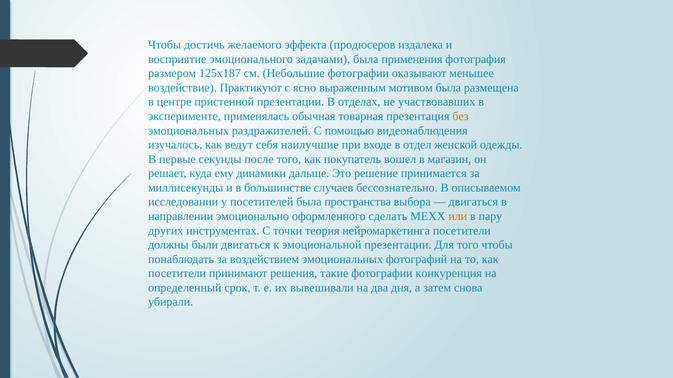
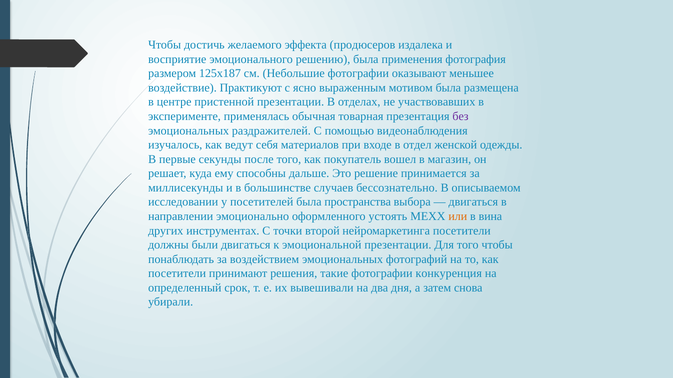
задачами: задачами -> решению
без colour: orange -> purple
наилучшие: наилучшие -> материалов
динамики: динамики -> способны
сделать: сделать -> устоять
пару: пару -> вина
теория: теория -> второй
